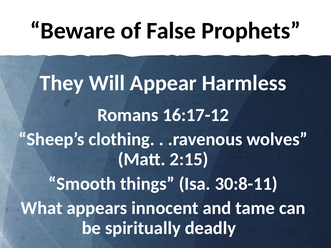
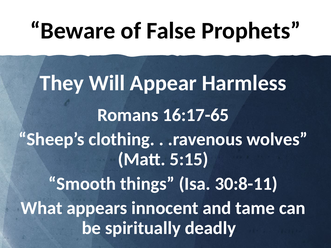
16:17-12: 16:17-12 -> 16:17-65
2:15: 2:15 -> 5:15
